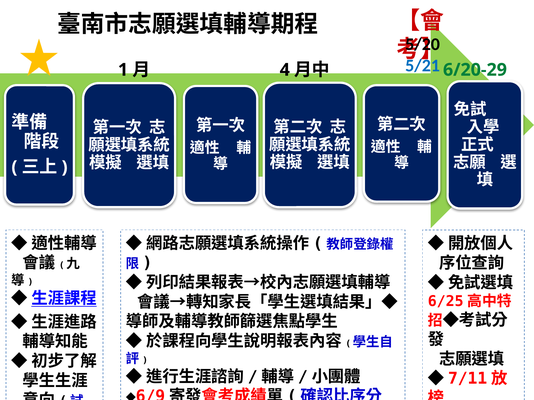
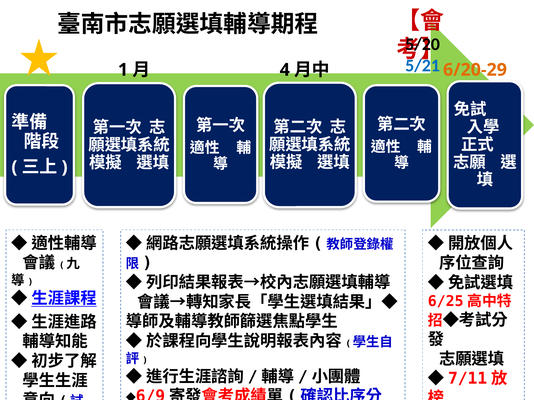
6/20-29 colour: green -> orange
